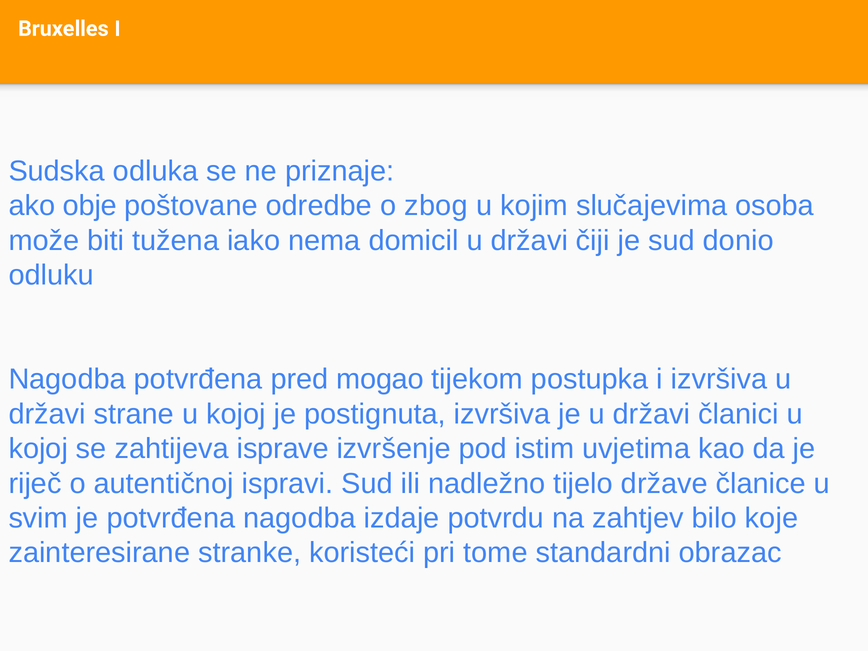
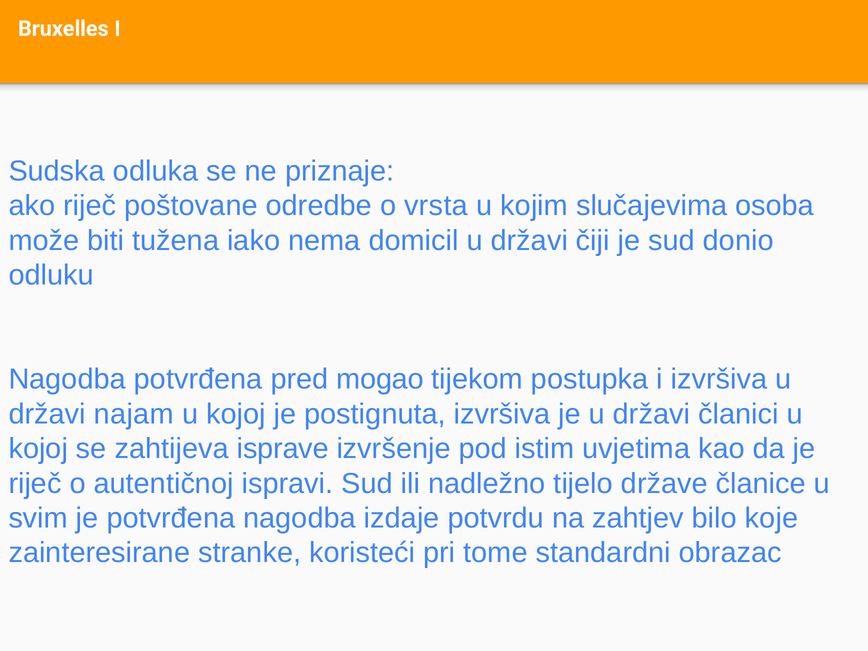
ako obje: obje -> riječ
zbog: zbog -> vrsta
strane: strane -> najam
